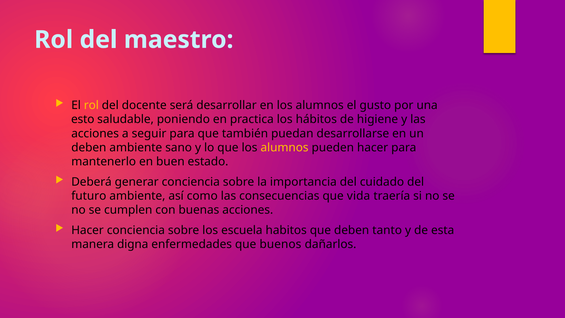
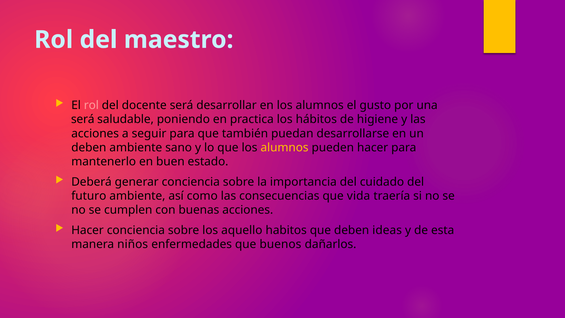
rol at (91, 105) colour: yellow -> pink
esto at (83, 119): esto -> será
escuela: escuela -> aquello
tanto: tanto -> ideas
digna: digna -> niños
